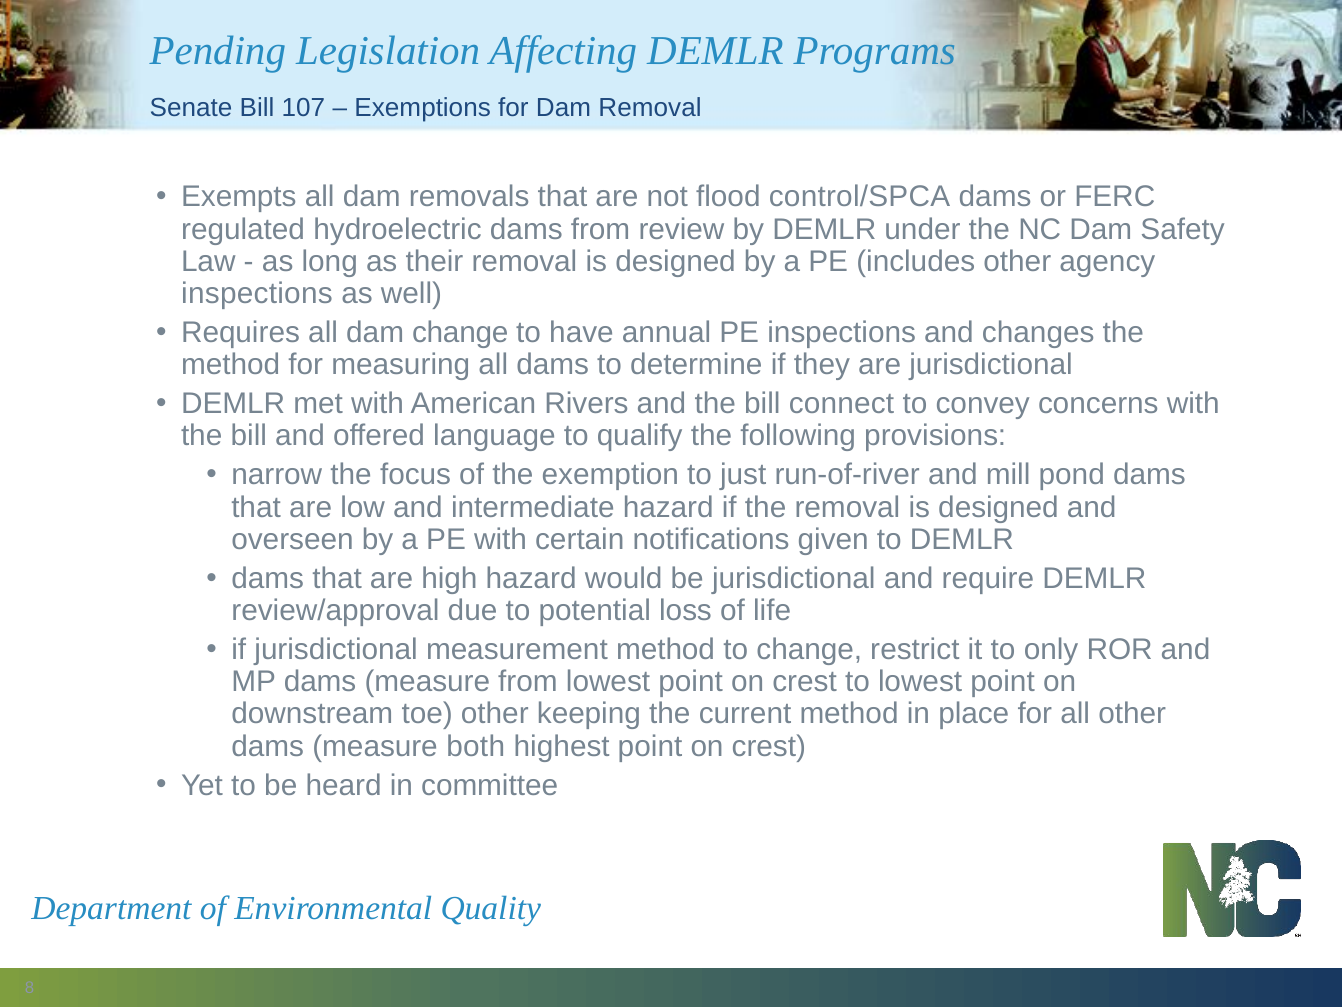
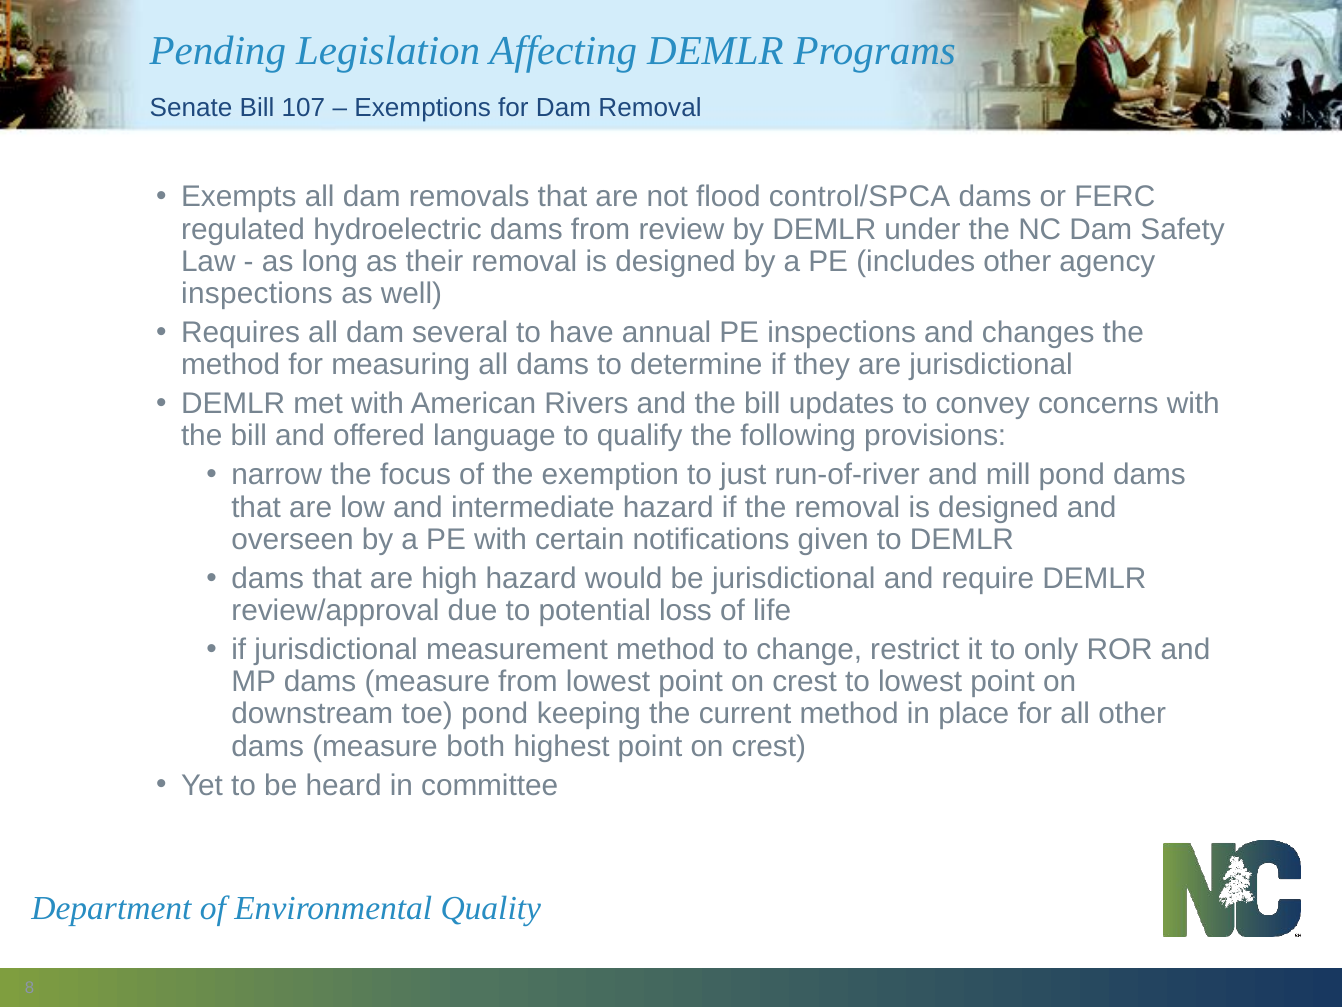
dam change: change -> several
connect: connect -> updates
toe other: other -> pond
